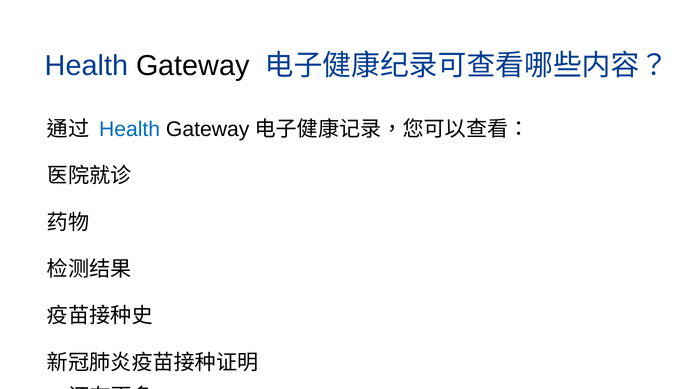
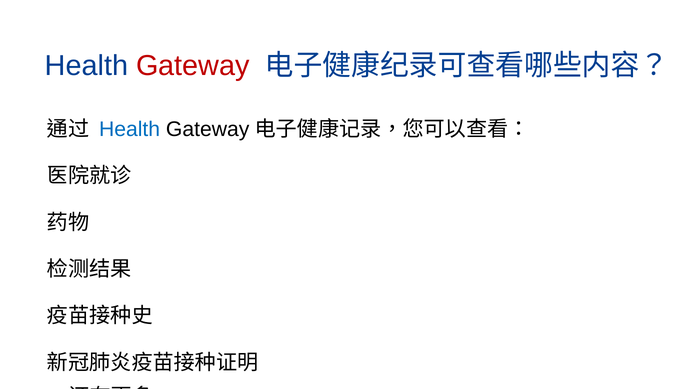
Gateway at (193, 66) colour: black -> red
